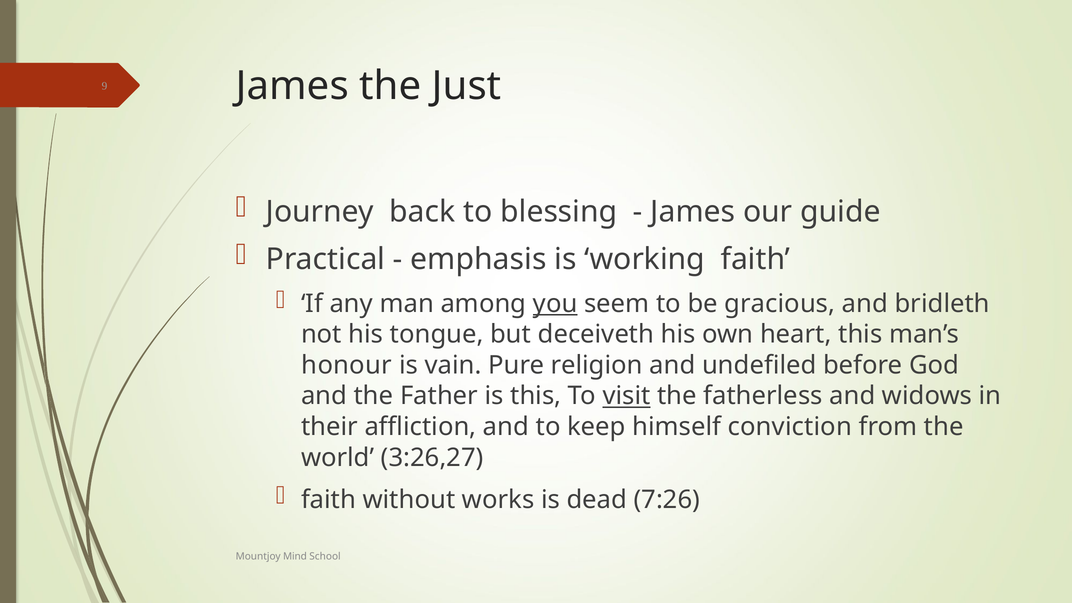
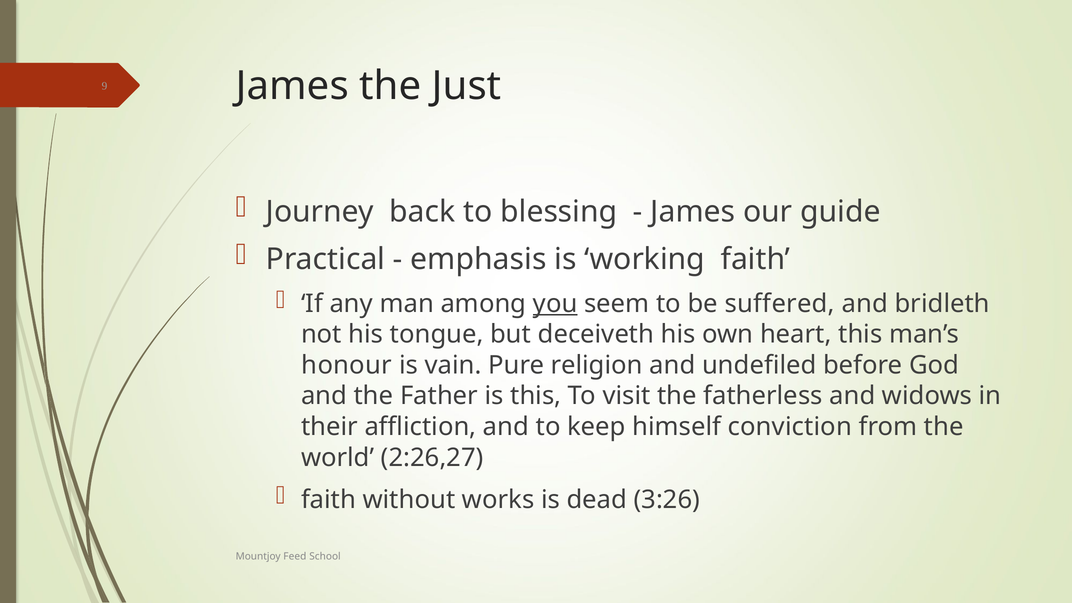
gracious: gracious -> suffered
visit underline: present -> none
3:26,27: 3:26,27 -> 2:26,27
7:26: 7:26 -> 3:26
Mind: Mind -> Feed
